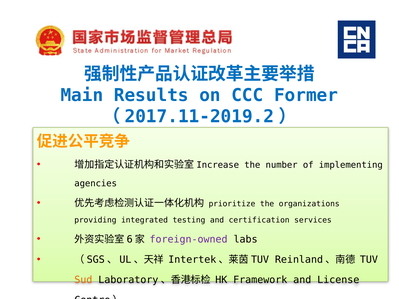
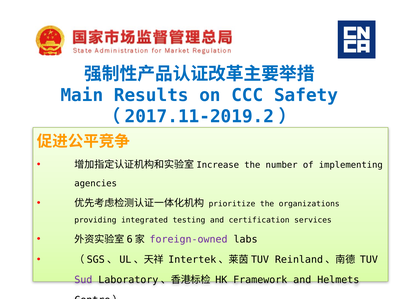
Former: Former -> Safety
Sud colour: orange -> purple
License: License -> Helmets
